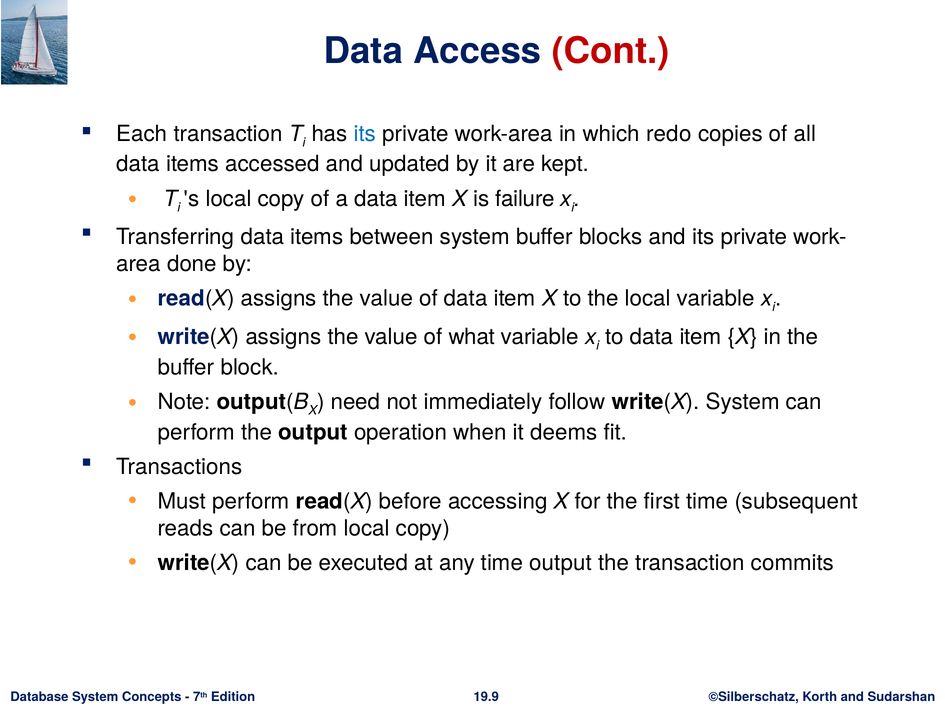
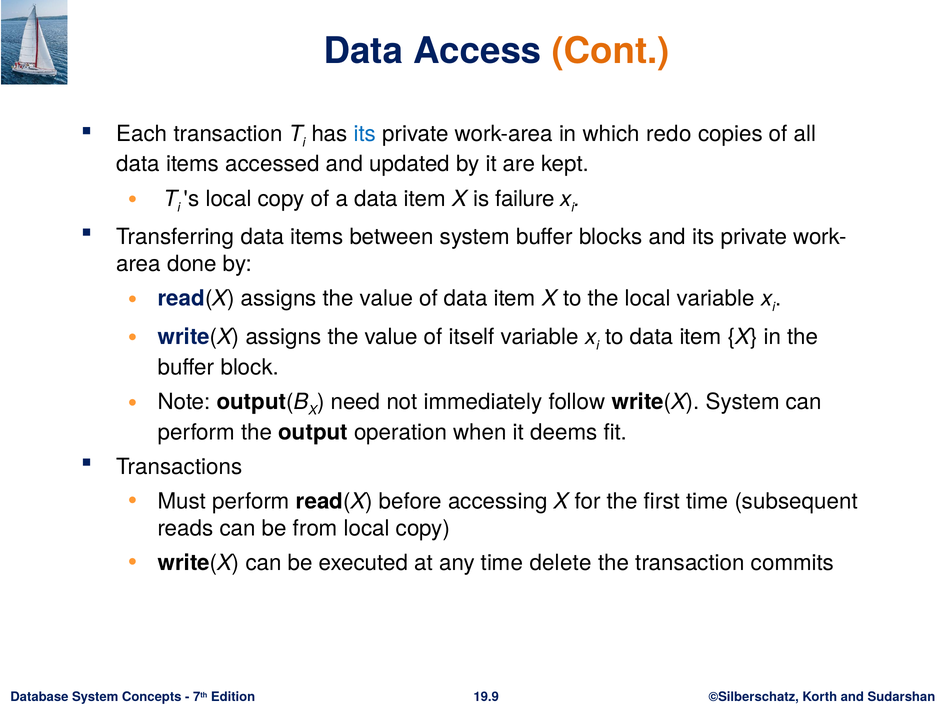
Cont colour: red -> orange
what: what -> itself
time output: output -> delete
